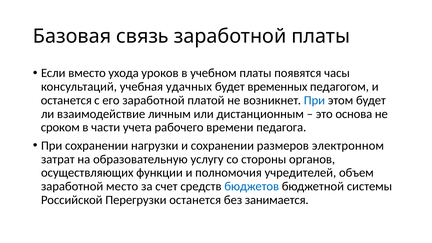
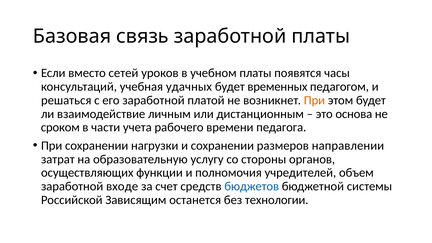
ухода: ухода -> сетей
останется at (66, 100): останется -> решаться
При at (314, 100) colour: blue -> orange
электронном: электронном -> направлении
место: место -> входе
Перегрузки: Перегрузки -> Зависящим
занимается: занимается -> технологии
